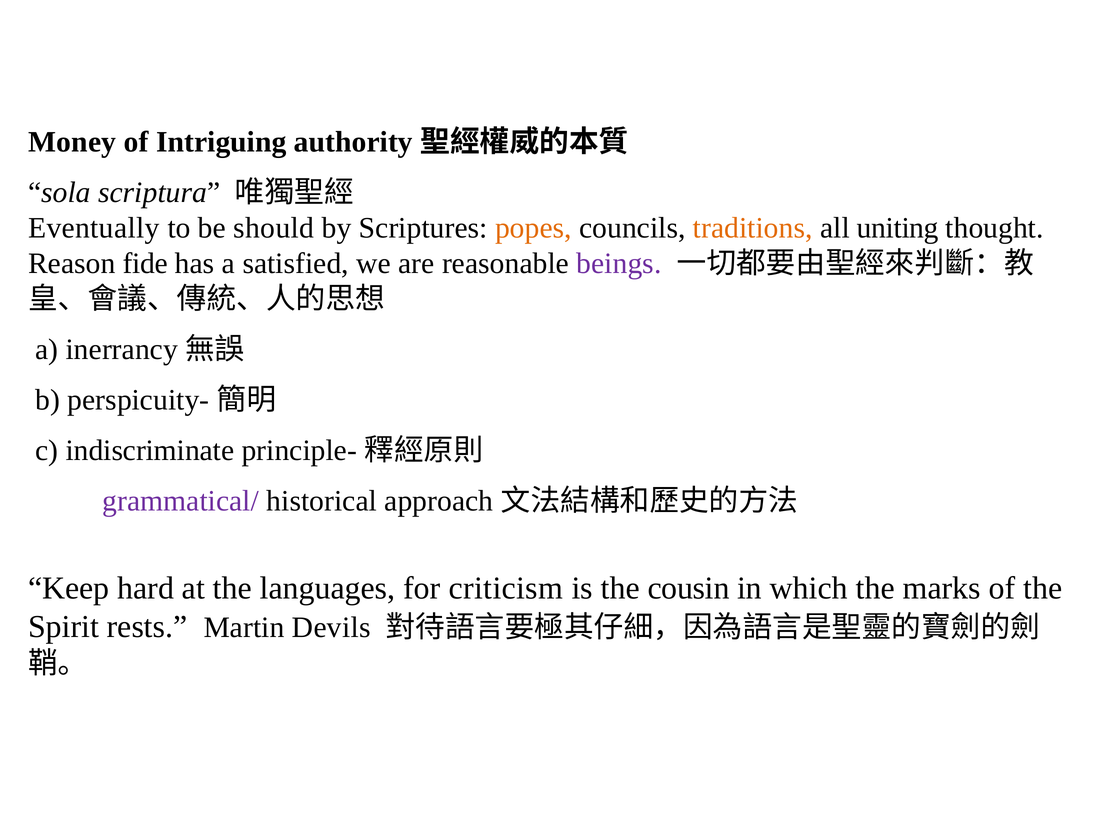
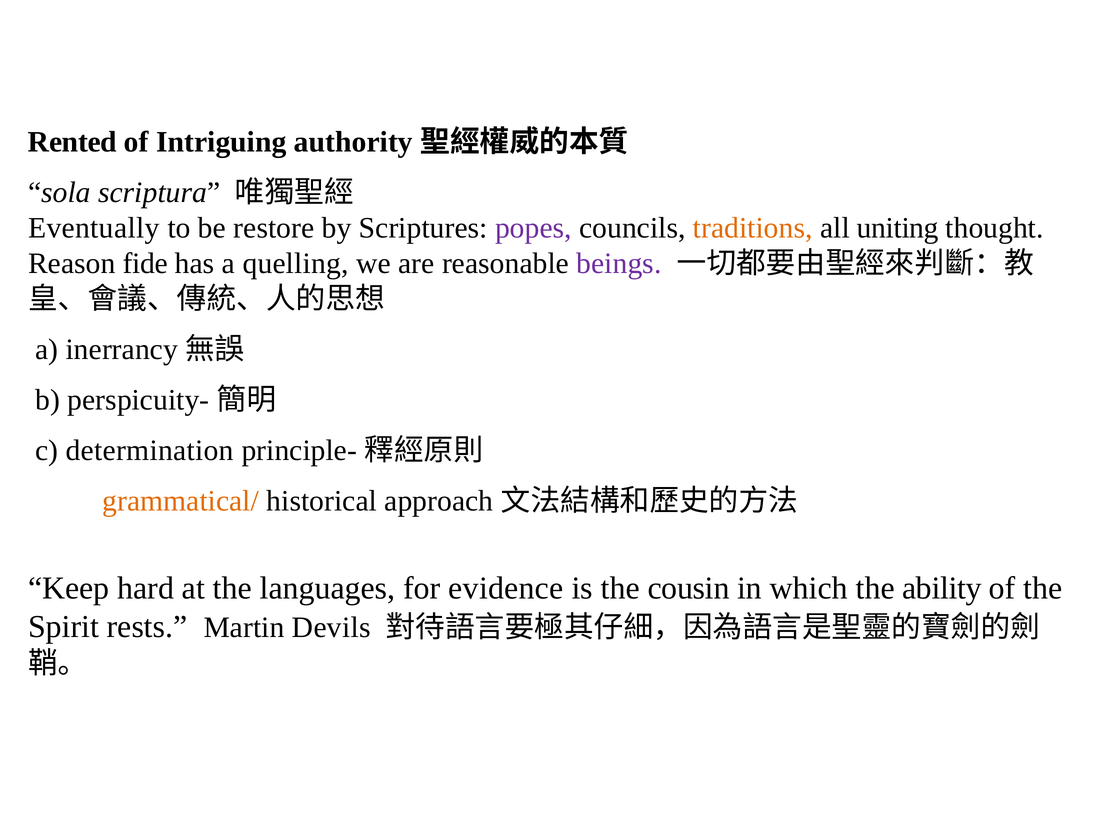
Money: Money -> Rented
should: should -> restore
popes colour: orange -> purple
satisfied: satisfied -> quelling
indiscriminate: indiscriminate -> determination
grammatical/ colour: purple -> orange
criticism: criticism -> evidence
marks: marks -> ability
